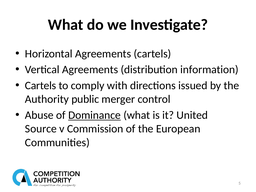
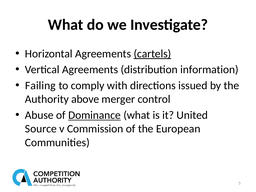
cartels at (152, 54) underline: none -> present
Cartels at (41, 86): Cartels -> Failing
public: public -> above
